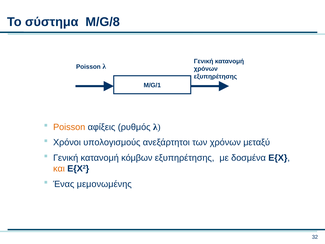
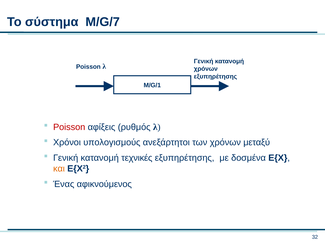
M/G/8: M/G/8 -> M/G/7
Poisson at (69, 127) colour: orange -> red
κόμβων: κόμβων -> τεχνικές
μεμονωμένης: μεμονωμένης -> αφικνούμενος
